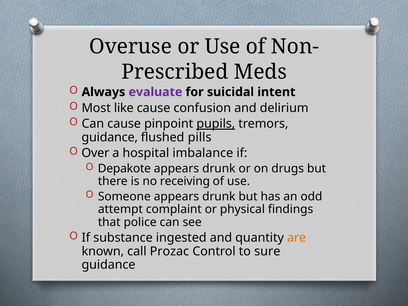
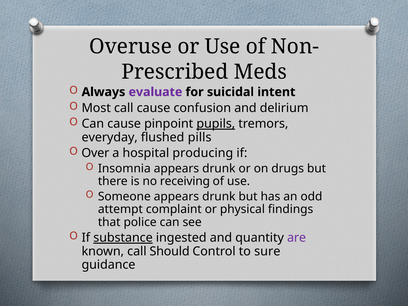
Most like: like -> call
guidance at (110, 137): guidance -> everyday
imbalance: imbalance -> producing
Depakote: Depakote -> Insomnia
substance underline: none -> present
are colour: orange -> purple
Prozac: Prozac -> Should
